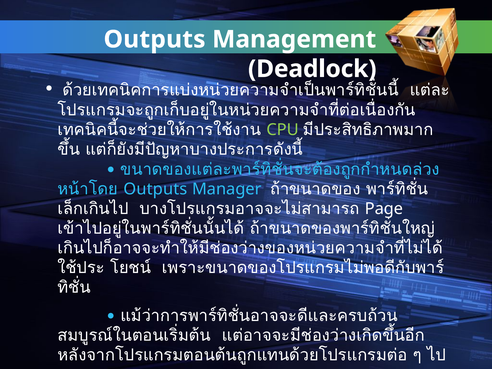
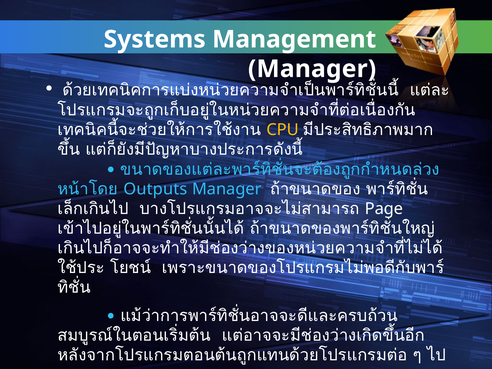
Outputs at (155, 39): Outputs -> Systems
Deadlock at (312, 69): Deadlock -> Manager
CPU colour: light green -> yellow
